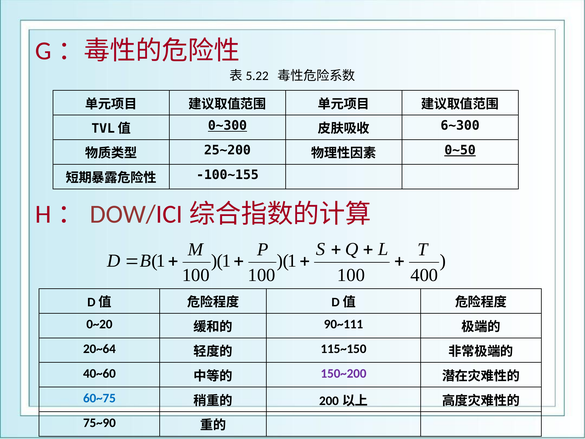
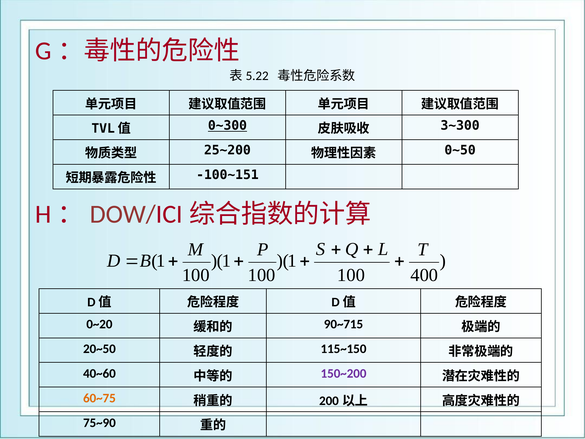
6~300: 6~300 -> 3~300
0~50 underline: present -> none
-100~155: -100~155 -> -100~151
90~111: 90~111 -> 90~715
20~64: 20~64 -> 20~50
60~75 colour: blue -> orange
